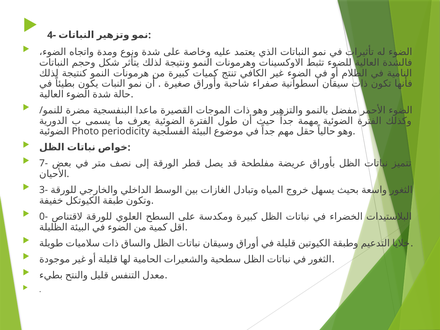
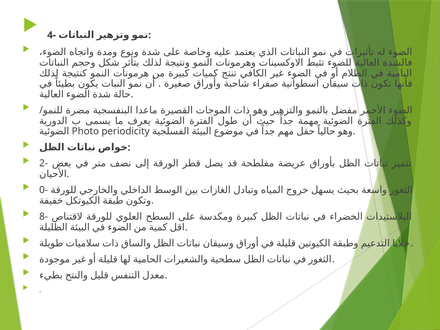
7-: 7- -> 2-
3-: 3- -> 0-
0-: 0- -> 8-
